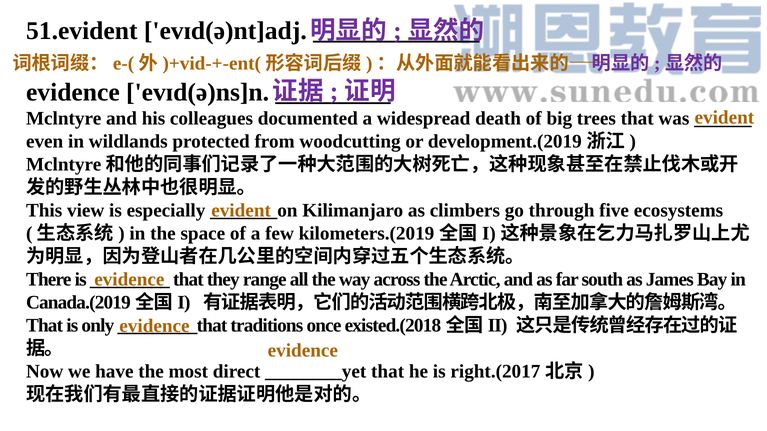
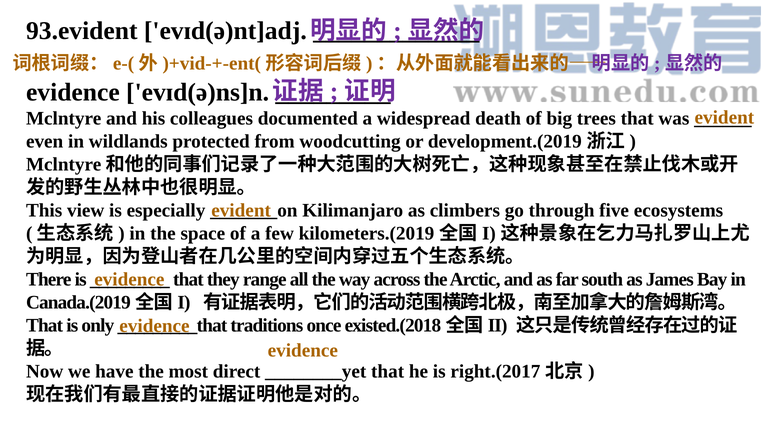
51.evident: 51.evident -> 93.evident
